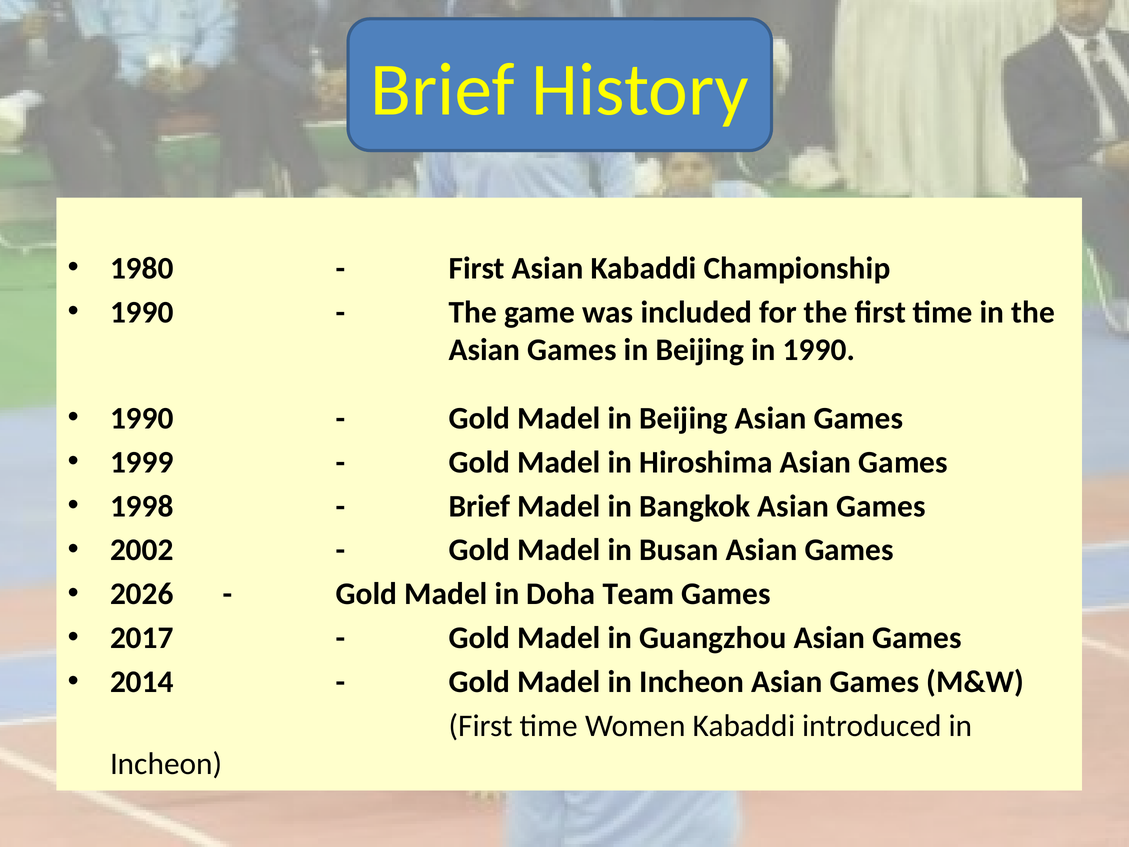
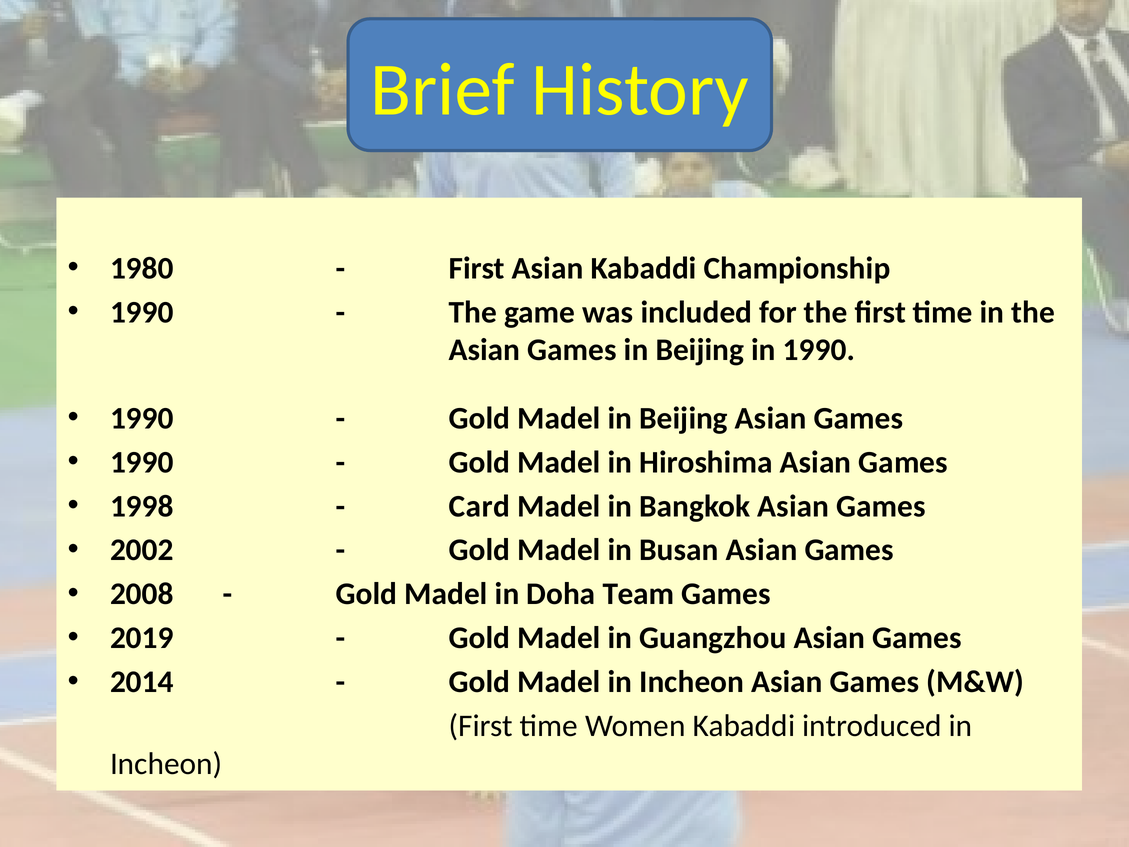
1999 at (142, 462): 1999 -> 1990
Brief at (480, 506): Brief -> Card
2026: 2026 -> 2008
2017: 2017 -> 2019
